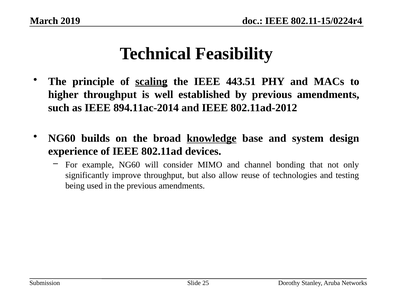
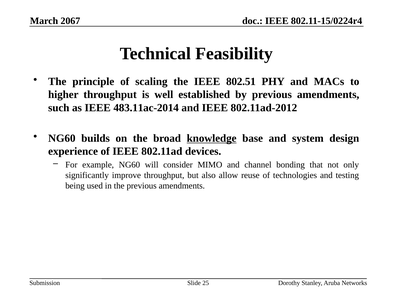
2019: 2019 -> 2067
scaling underline: present -> none
443.51: 443.51 -> 802.51
894.11ac-2014: 894.11ac-2014 -> 483.11ac-2014
